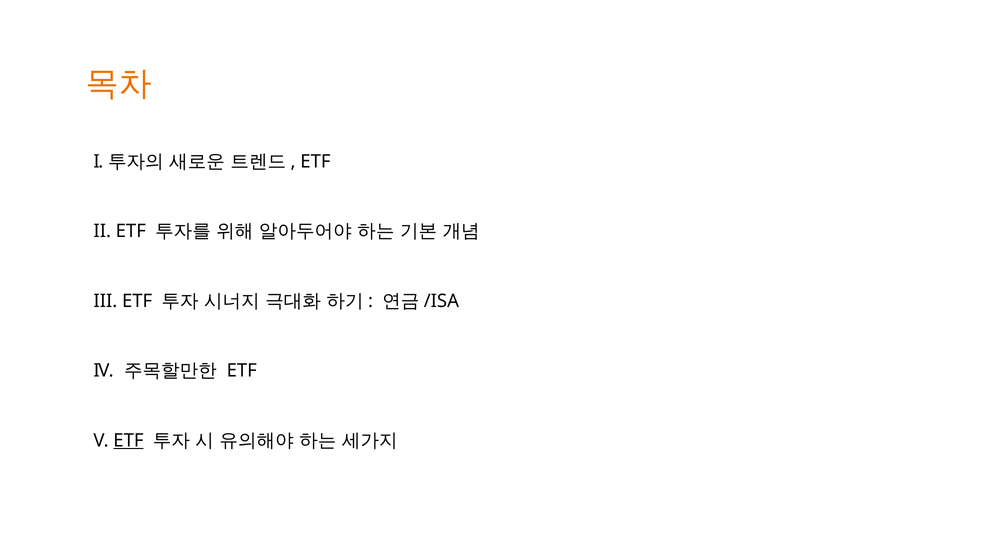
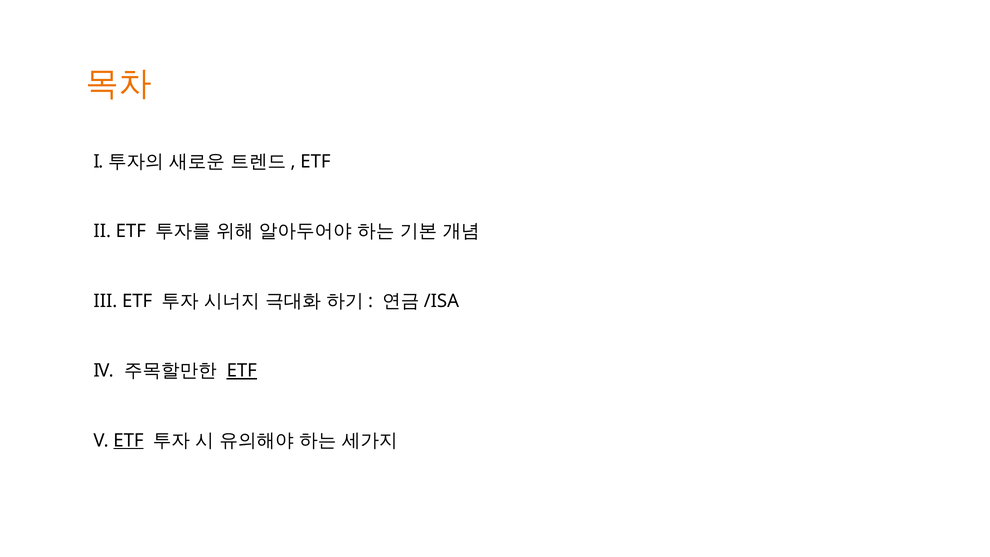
ETF at (242, 371) underline: none -> present
